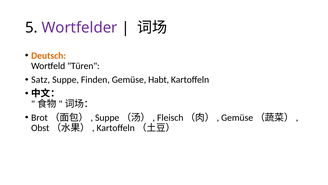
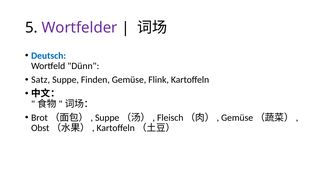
Deutsch colour: orange -> blue
Türen: Türen -> Dünn
Habt: Habt -> Flink
